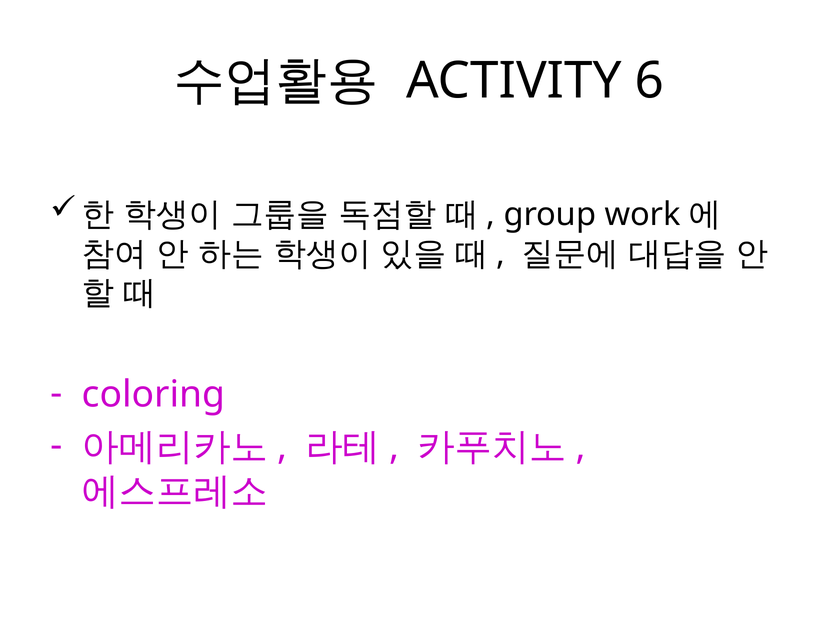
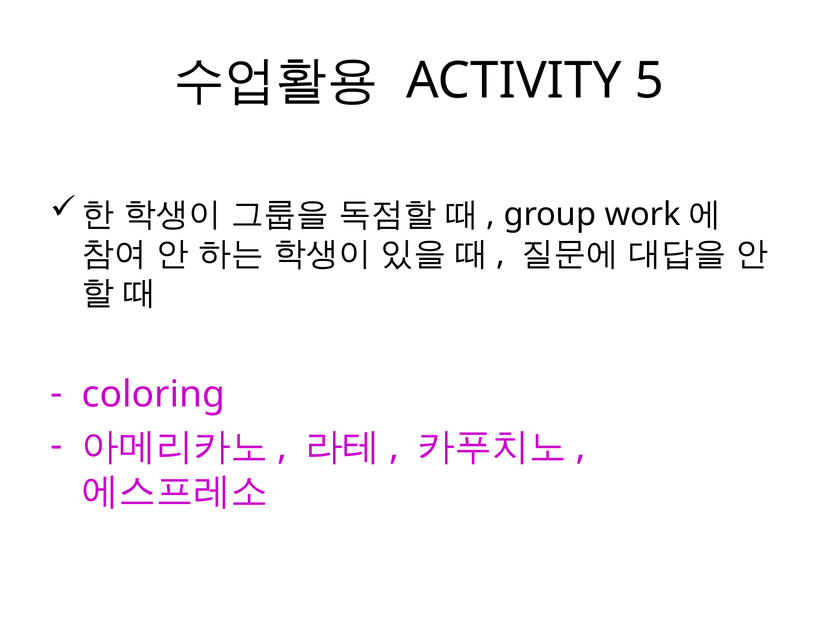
6: 6 -> 5
